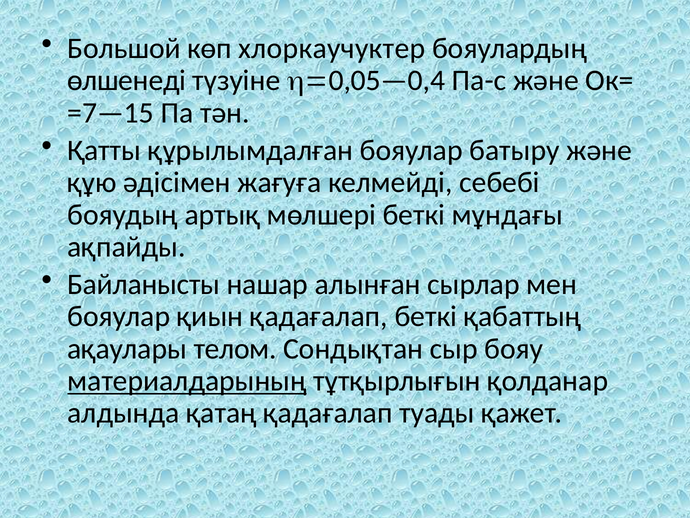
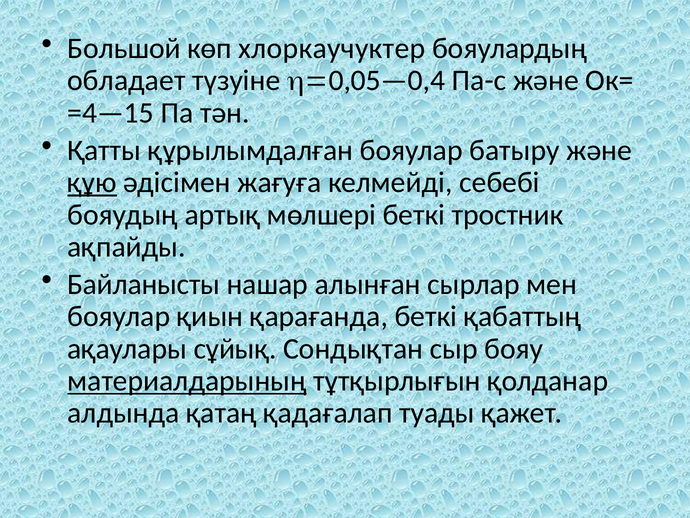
өлшенеді: өлшенеді -> обладает
=7—15: =7—15 -> =4—15
құю underline: none -> present
мұндағы: мұндағы -> тростник
қиын қадағалап: қадағалап -> қарағанда
телом: телом -> сұйық
